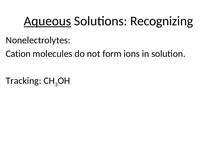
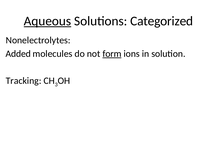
Recognizing: Recognizing -> Categorized
Cation: Cation -> Added
form underline: none -> present
